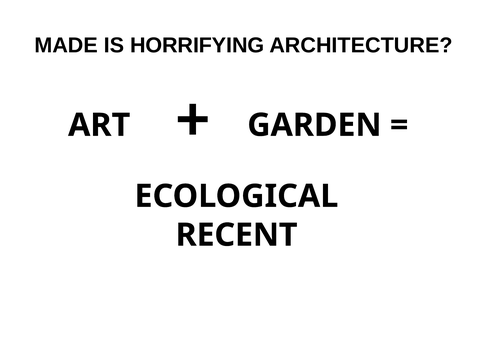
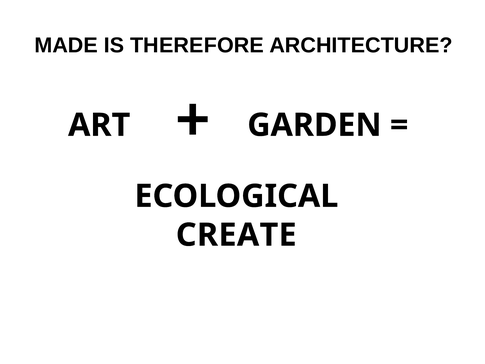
HORRIFYING: HORRIFYING -> THEREFORE
RECENT: RECENT -> CREATE
